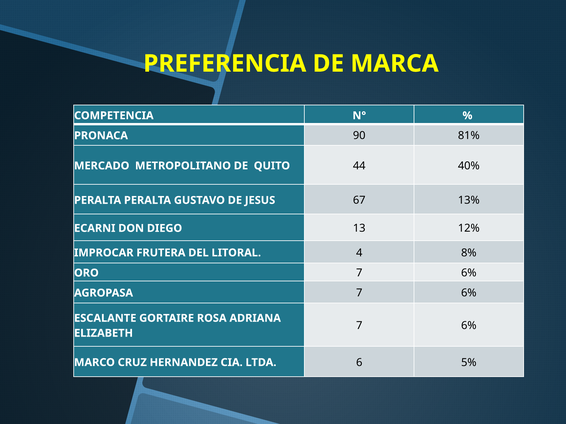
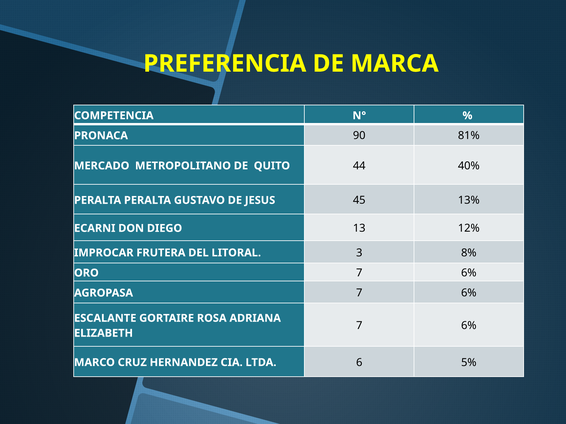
67: 67 -> 45
4: 4 -> 3
